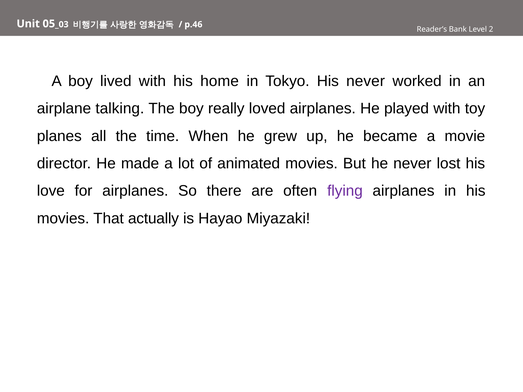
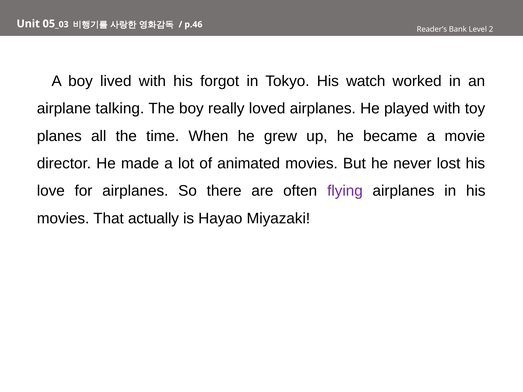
home: home -> forgot
His never: never -> watch
